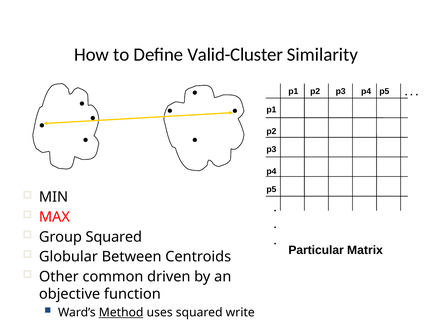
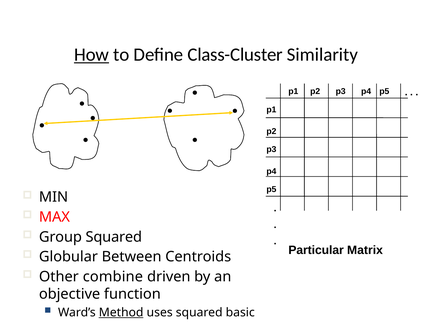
How underline: none -> present
Valid-Cluster: Valid-Cluster -> Class-Cluster
common: common -> combine
write: write -> basic
